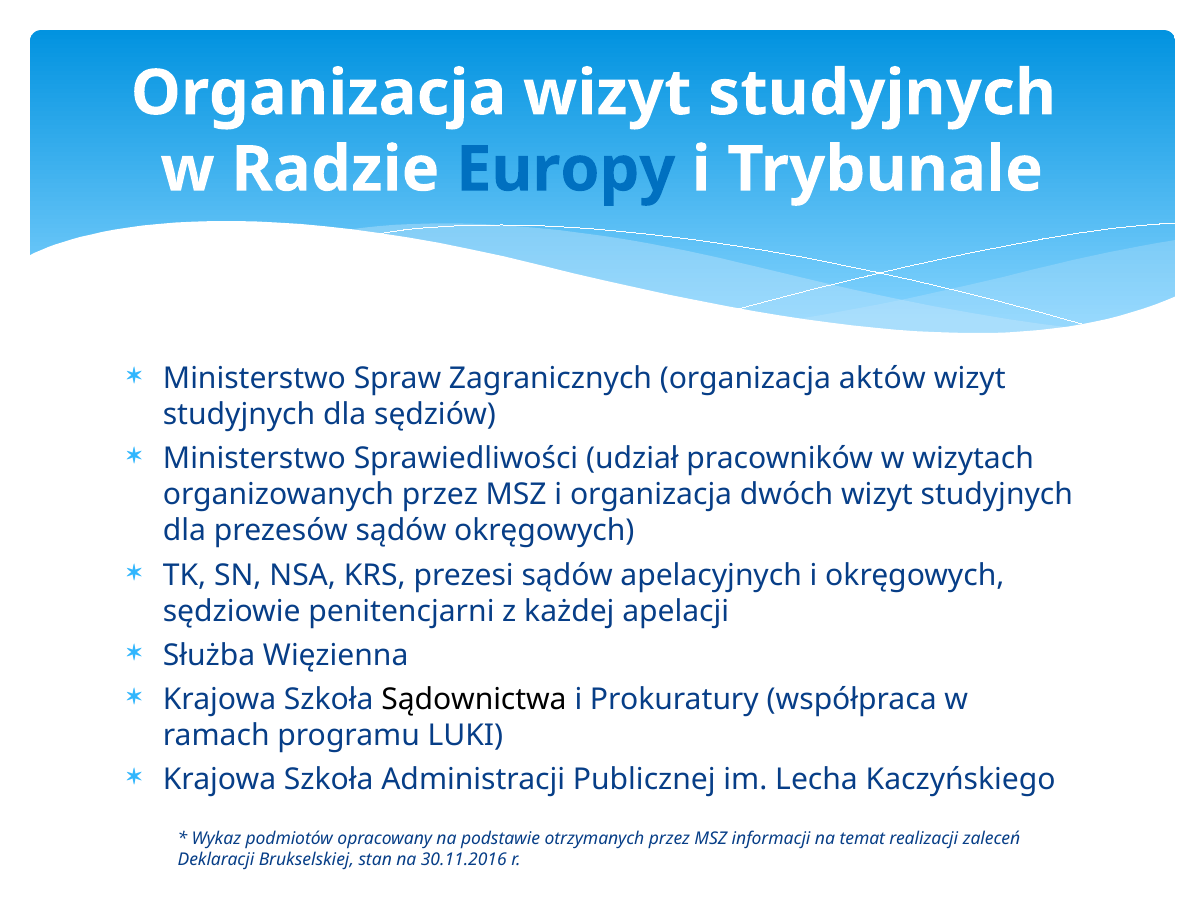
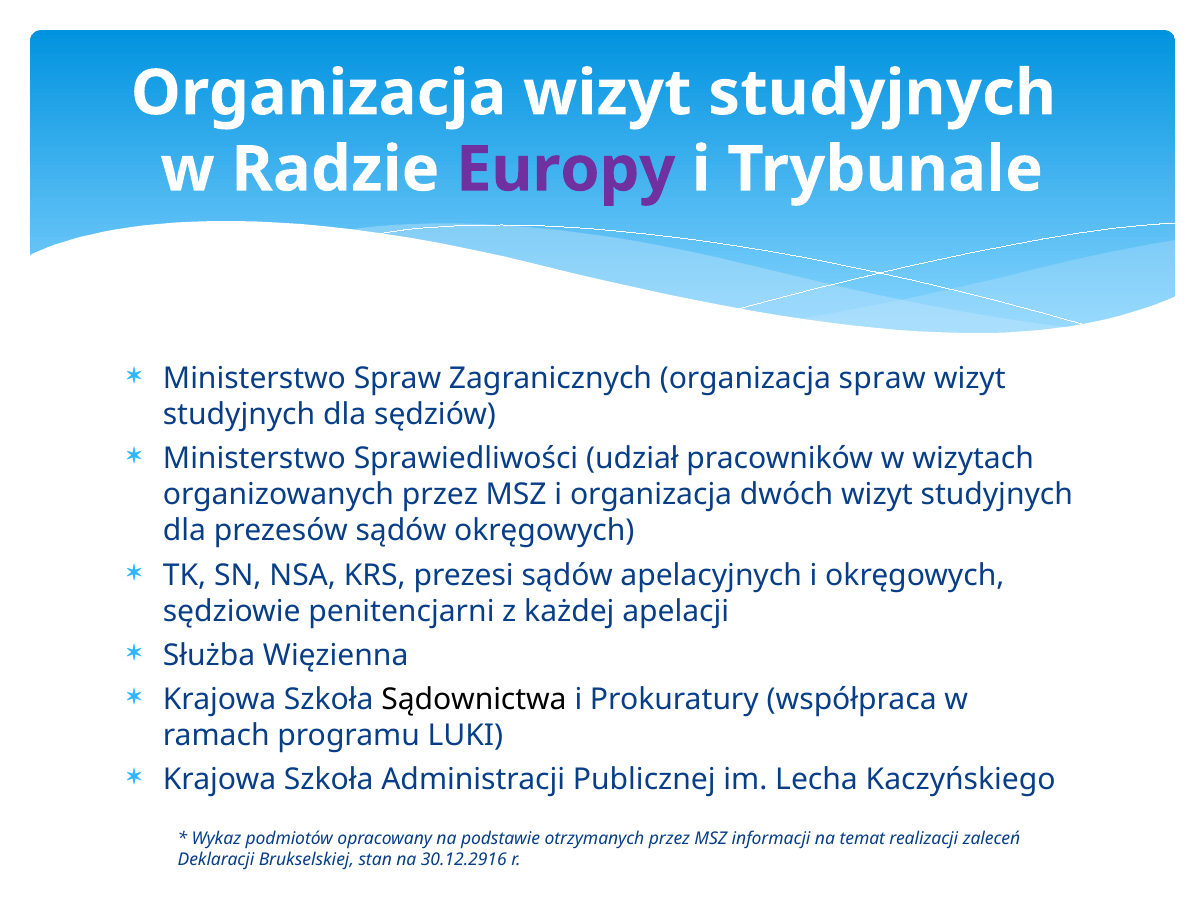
Europy colour: blue -> purple
organizacja aktów: aktów -> spraw
30.11.2016: 30.11.2016 -> 30.12.2916
